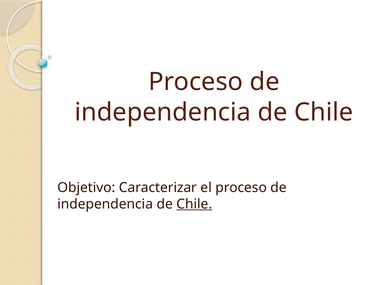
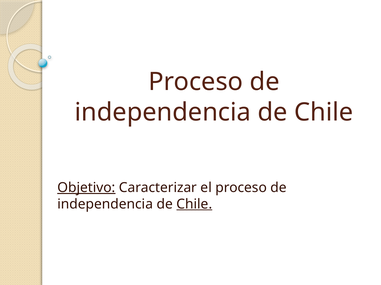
Objetivo underline: none -> present
